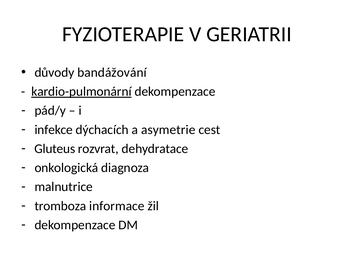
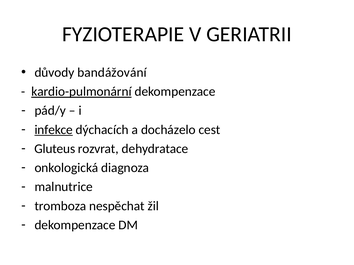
infekce underline: none -> present
asymetrie: asymetrie -> docházelo
informace: informace -> nespěchat
